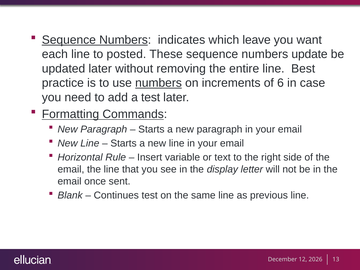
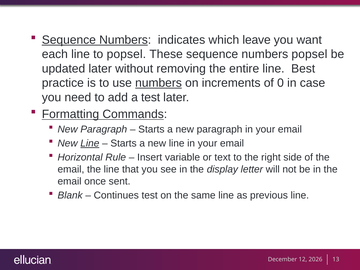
to posted: posted -> popsel
numbers update: update -> popsel
6: 6 -> 0
Line at (90, 143) underline: none -> present
